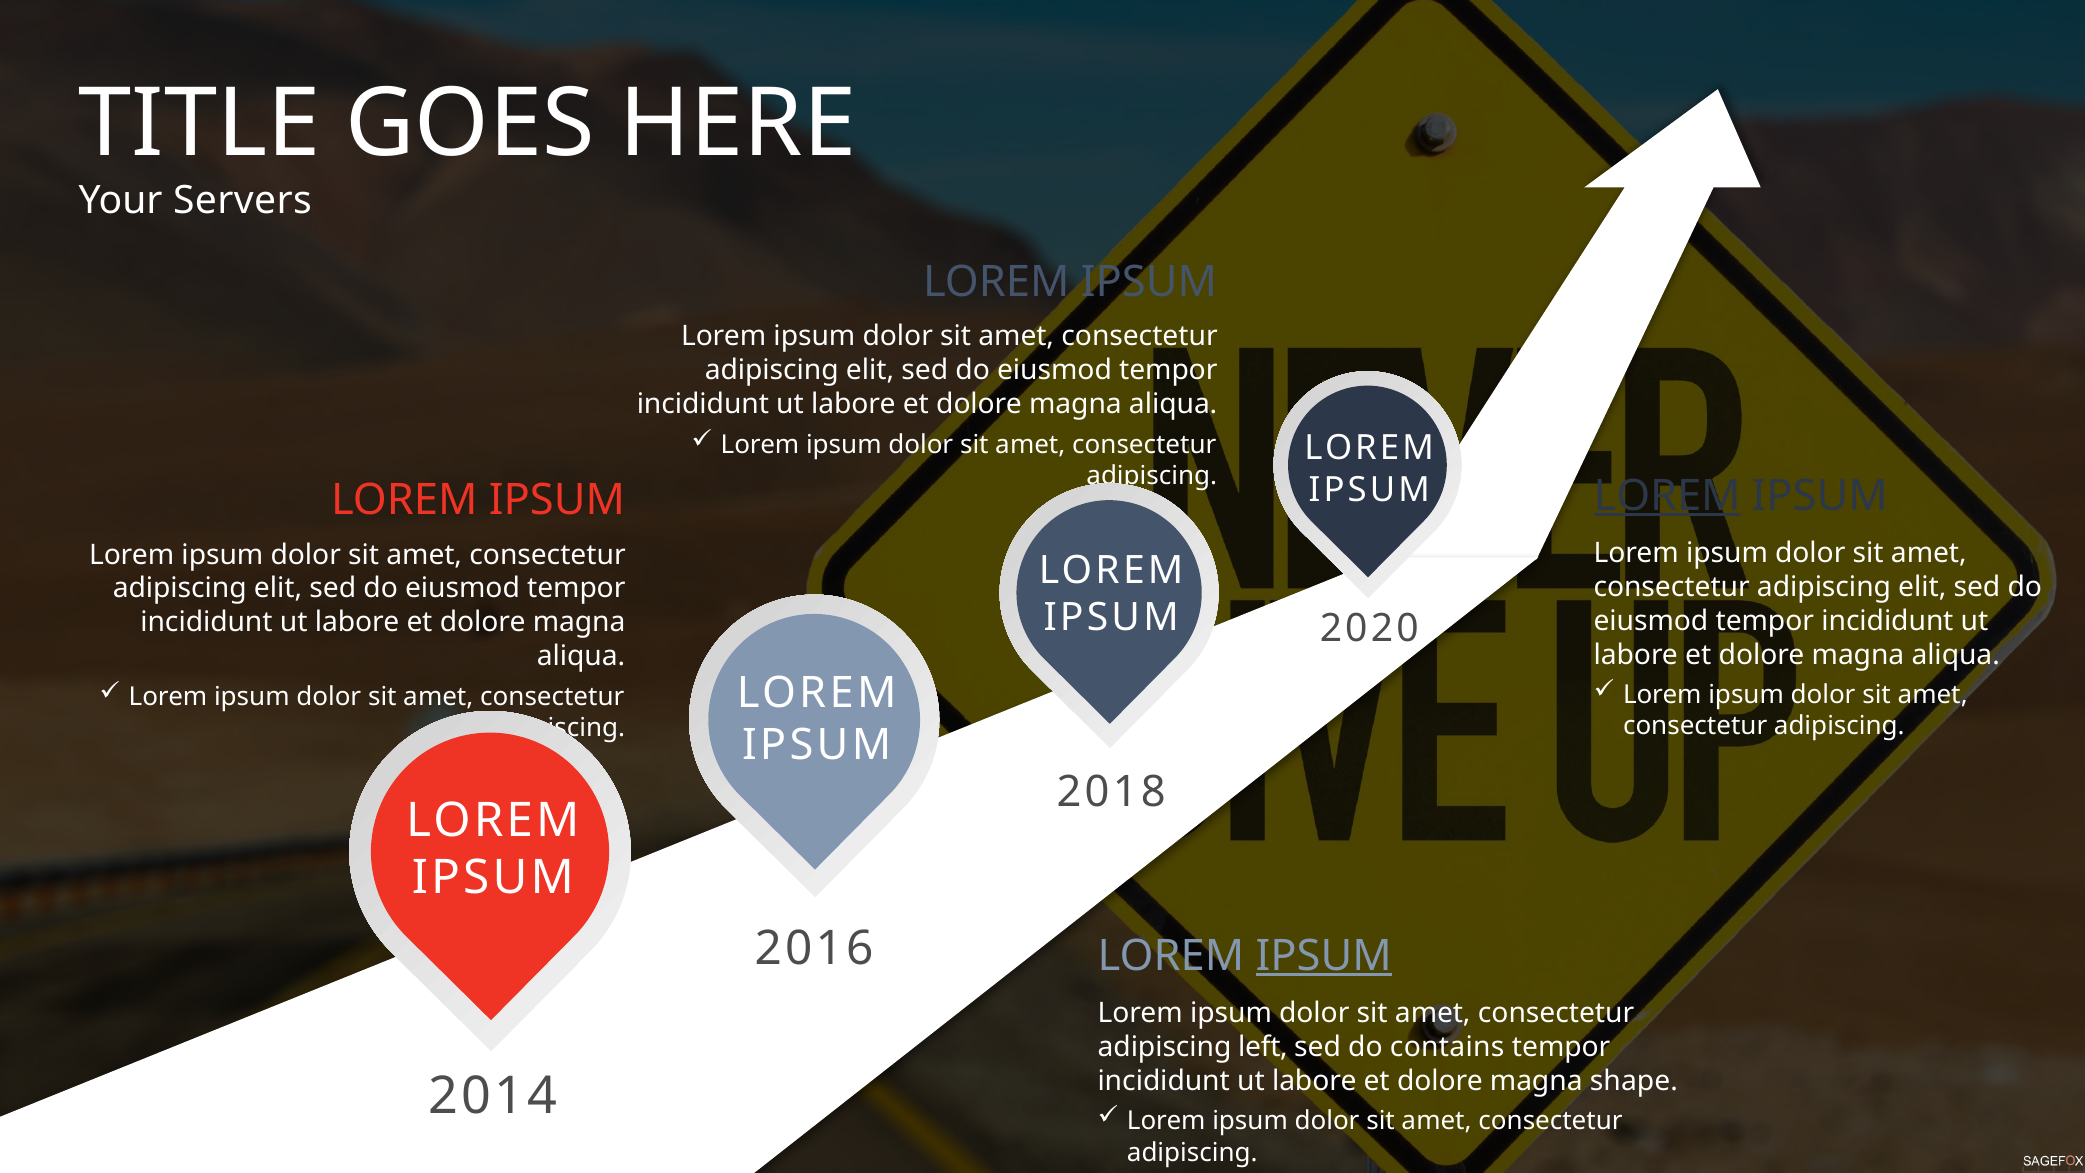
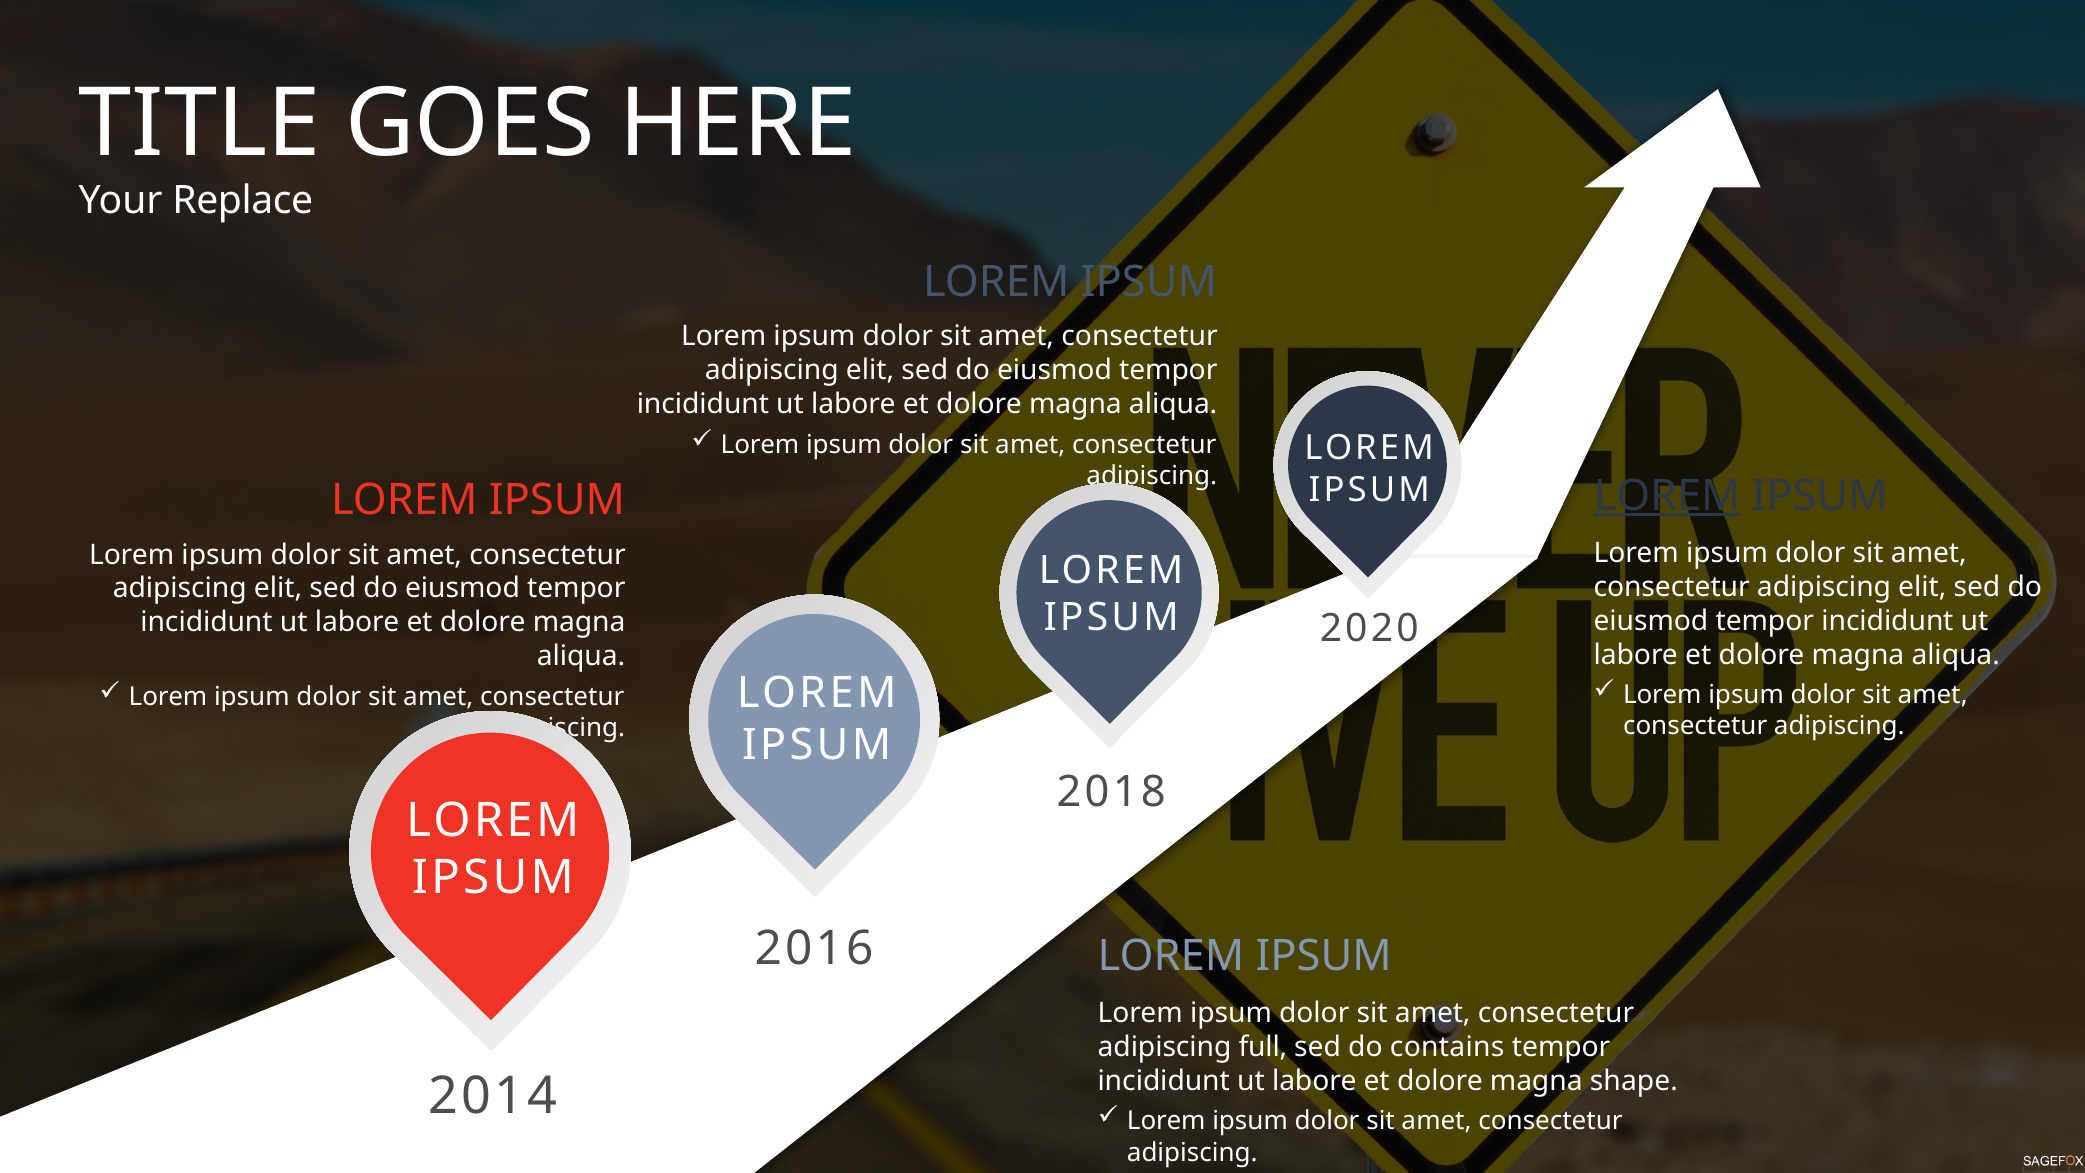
Servers: Servers -> Replace
IPSUM at (1324, 956) underline: present -> none
left: left -> full
